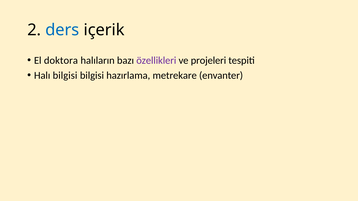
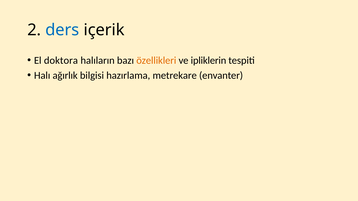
özellikleri colour: purple -> orange
projeleri: projeleri -> ipliklerin
Halı bilgisi: bilgisi -> ağırlık
